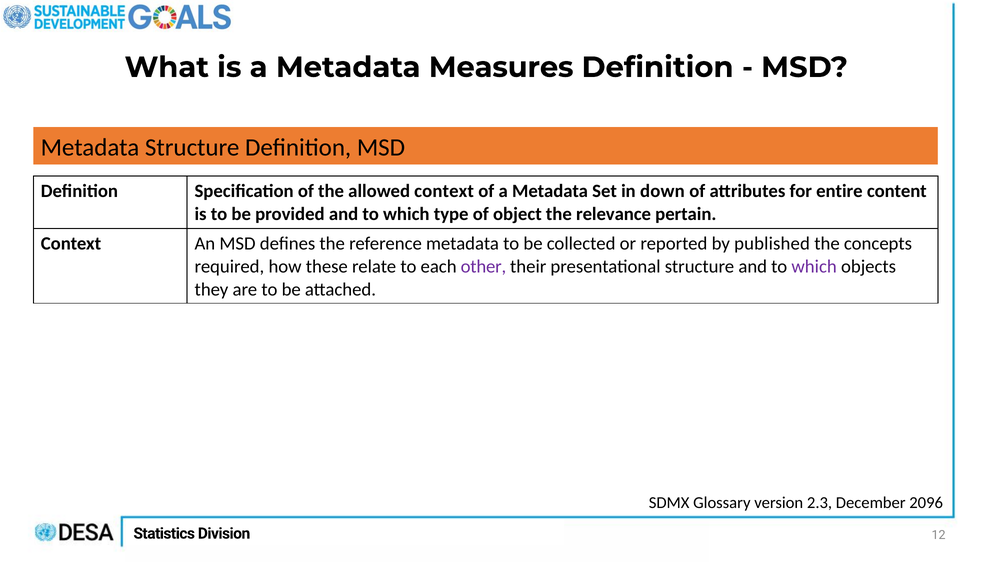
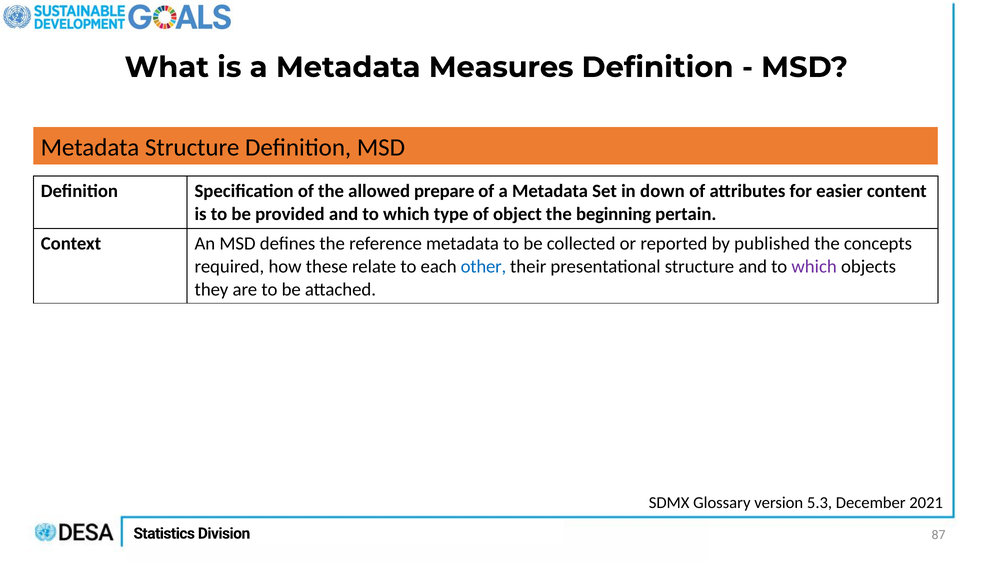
allowed context: context -> prepare
entire: entire -> easier
relevance: relevance -> beginning
other colour: purple -> blue
2.3: 2.3 -> 5.3
2096: 2096 -> 2021
12: 12 -> 87
